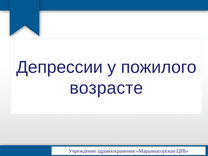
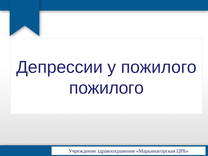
возрасте at (106, 88): возрасте -> пожилого
